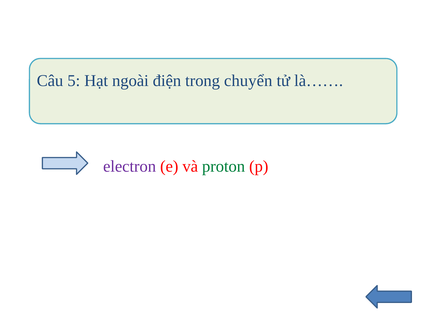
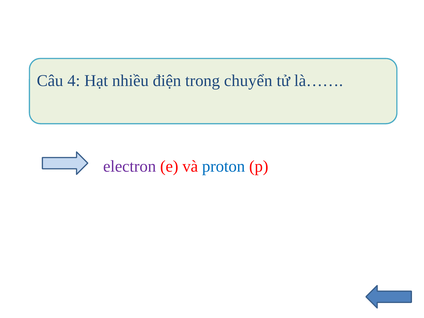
5: 5 -> 4
ngoài: ngoài -> nhiều
proton colour: green -> blue
